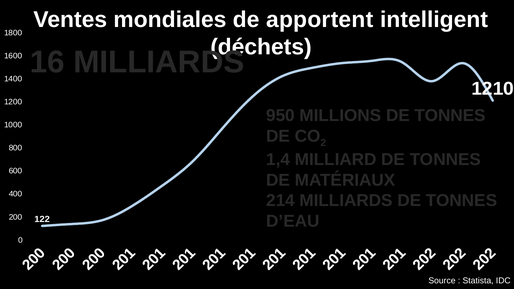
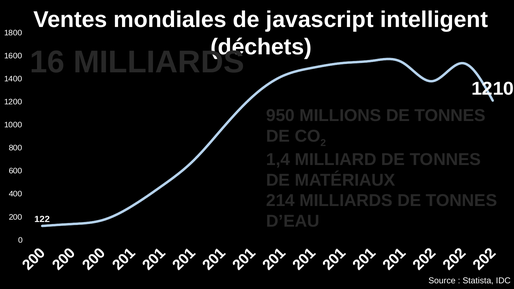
apportent: apportent -> javascript
